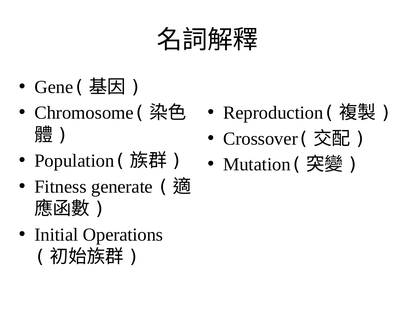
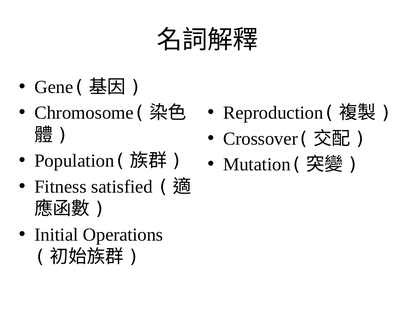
generate: generate -> satisfied
